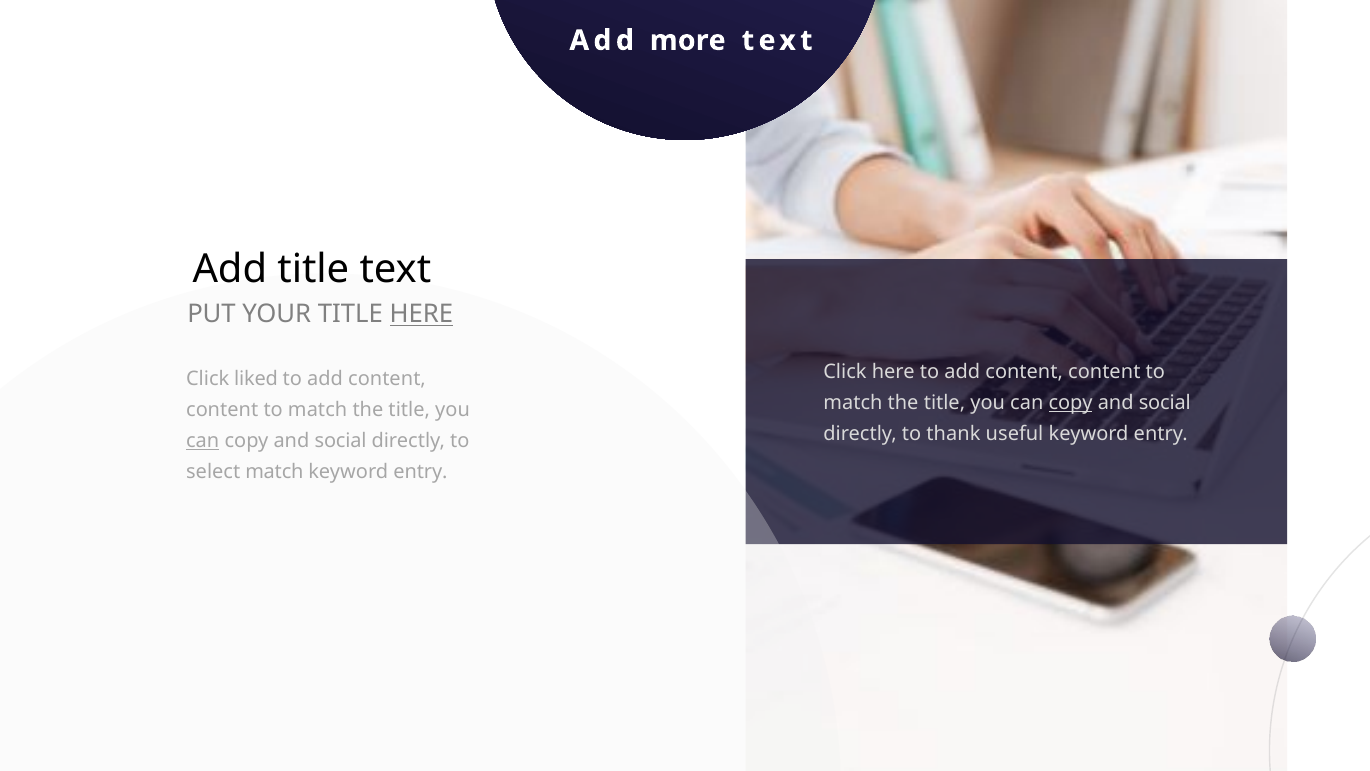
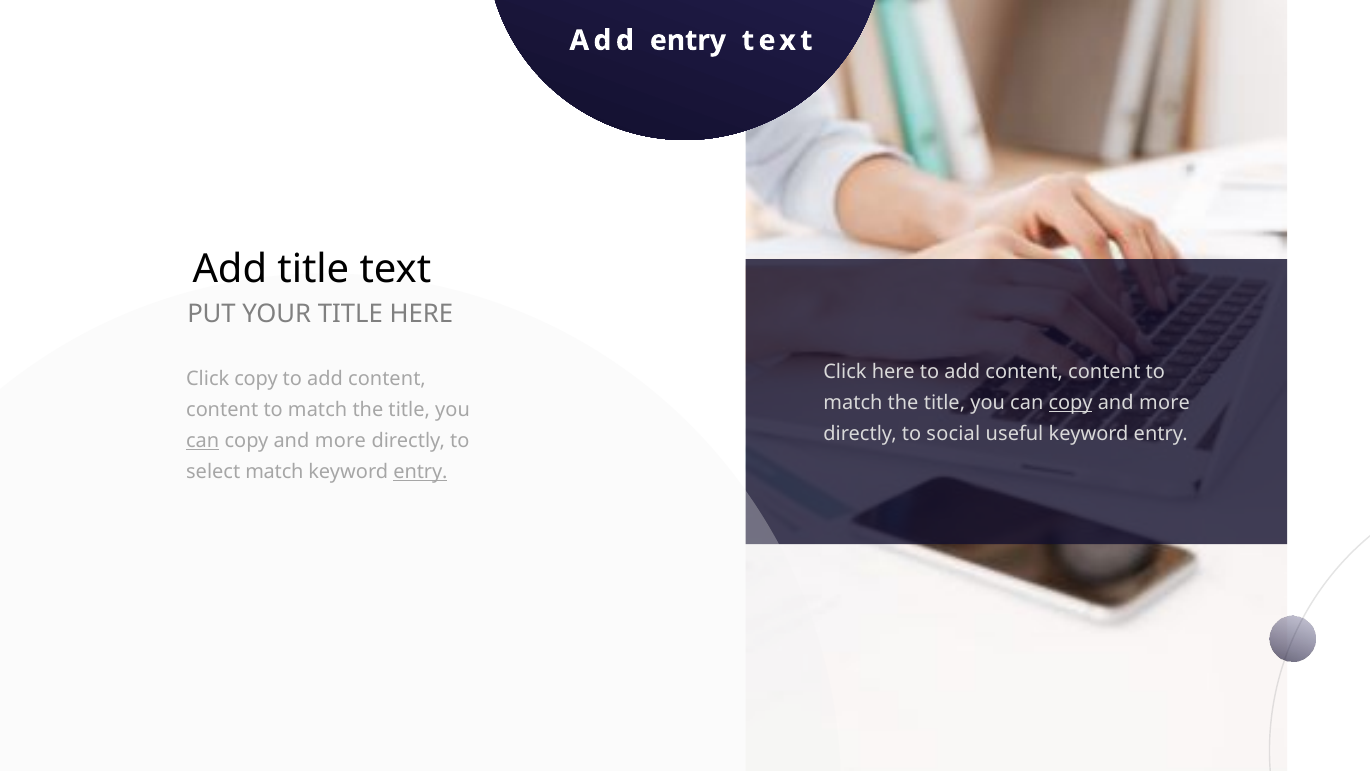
Add more: more -> entry
HERE at (421, 314) underline: present -> none
Click liked: liked -> copy
social at (1165, 403): social -> more
thank: thank -> social
social at (341, 441): social -> more
entry at (420, 472) underline: none -> present
